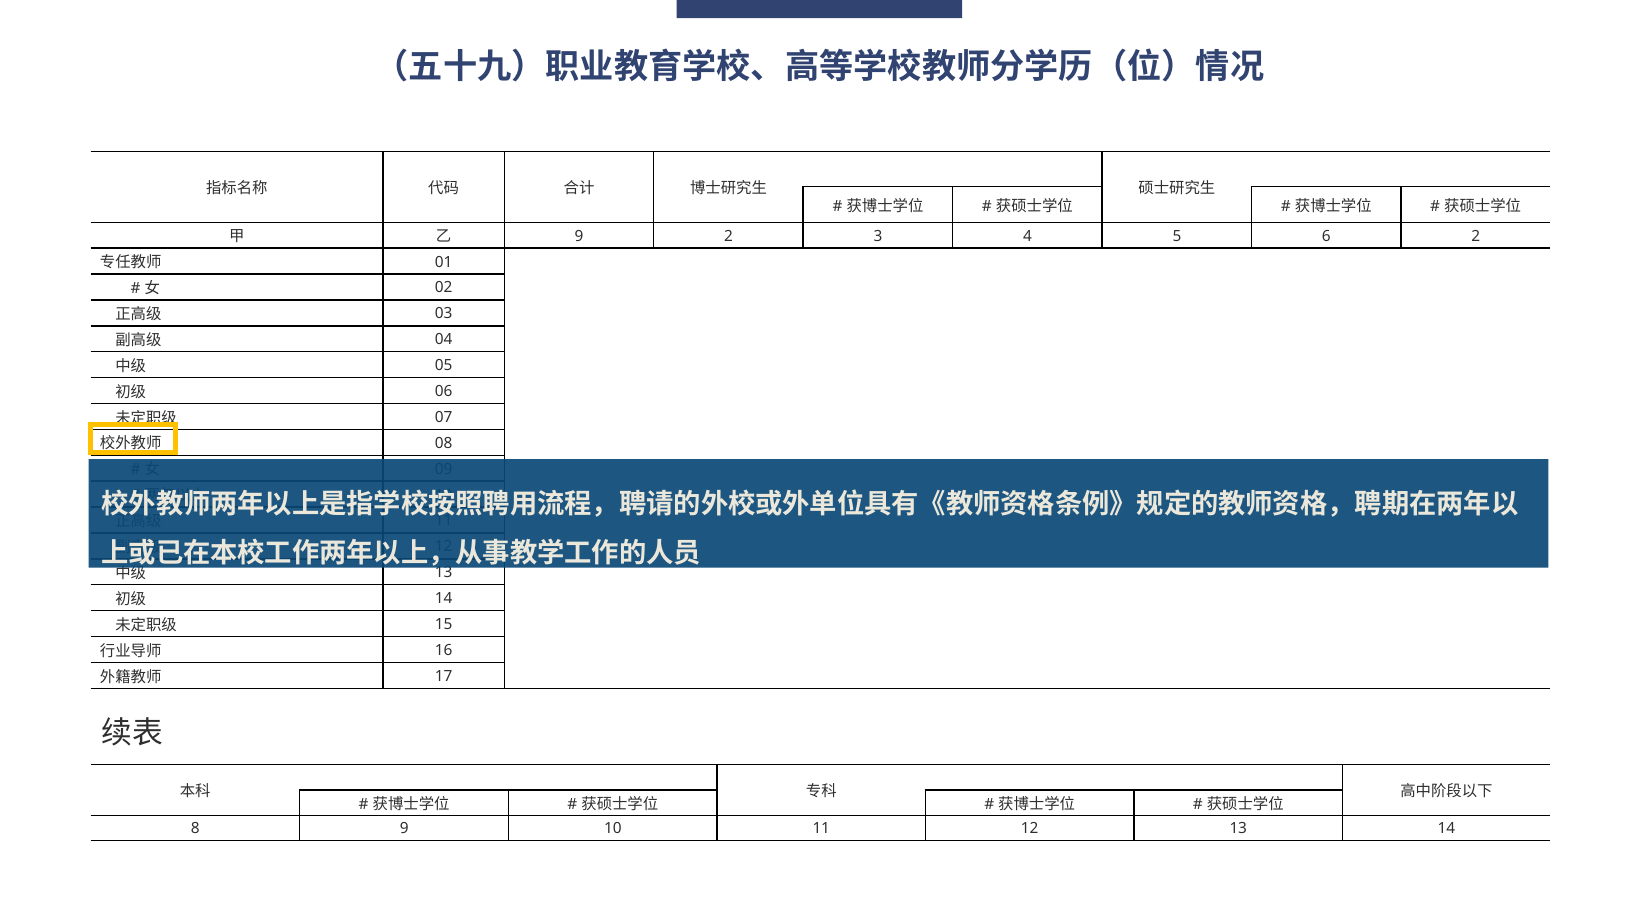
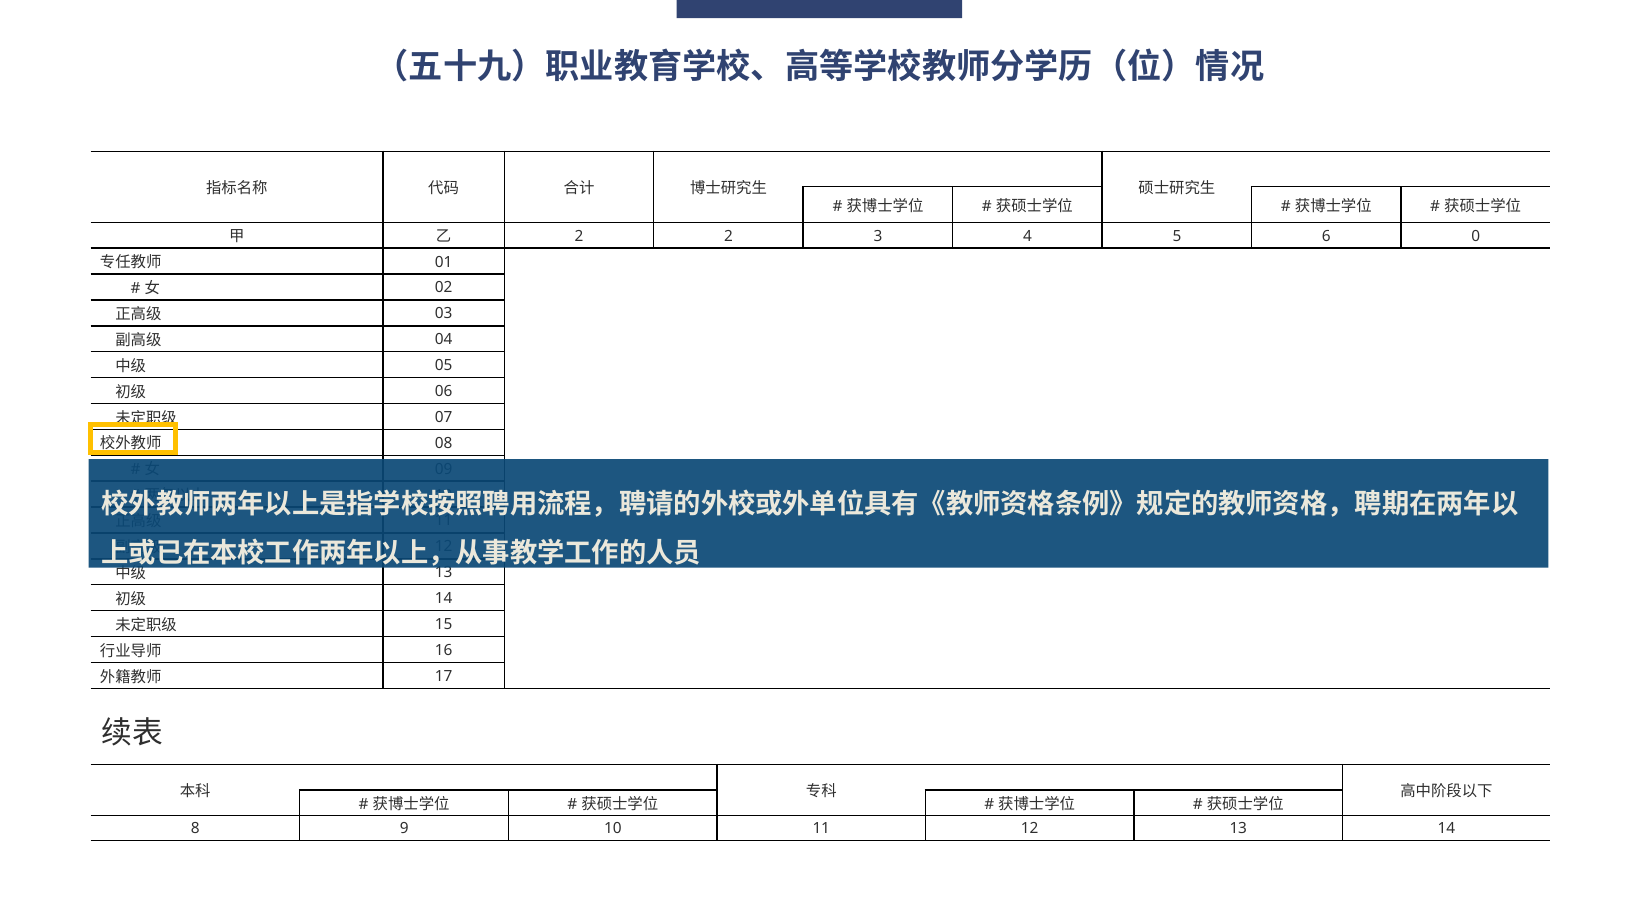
9 at (579, 236): 9 -> 2
6 2: 2 -> 0
